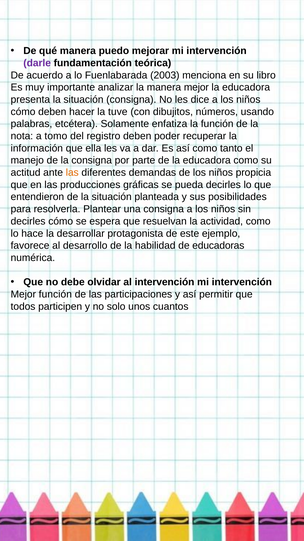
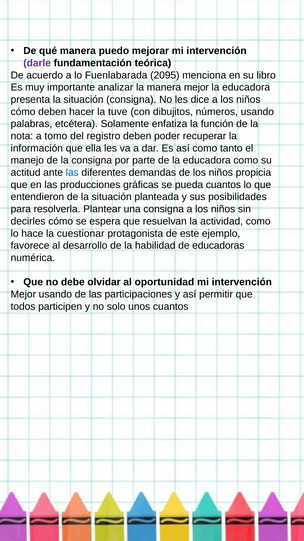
2003: 2003 -> 2095
las at (72, 172) colour: orange -> blue
pueda decirles: decirles -> cuantos
desarrollar: desarrollar -> cuestionar
al intervención: intervención -> oportunidad
Mejor función: función -> usando
